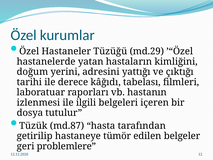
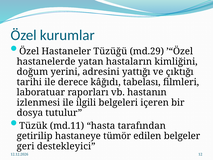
md.87: md.87 -> md.11
problemlere: problemlere -> destekleyici
